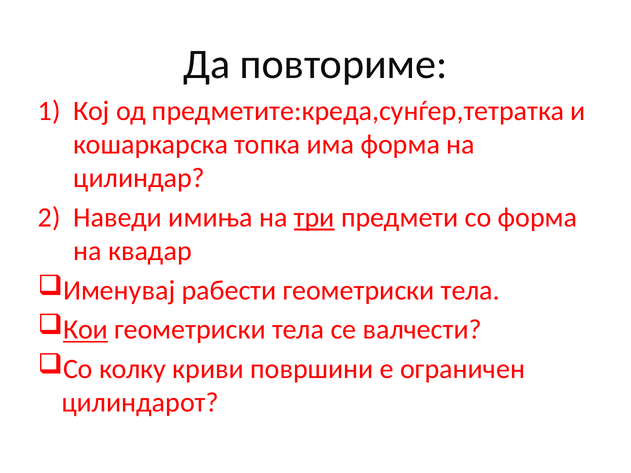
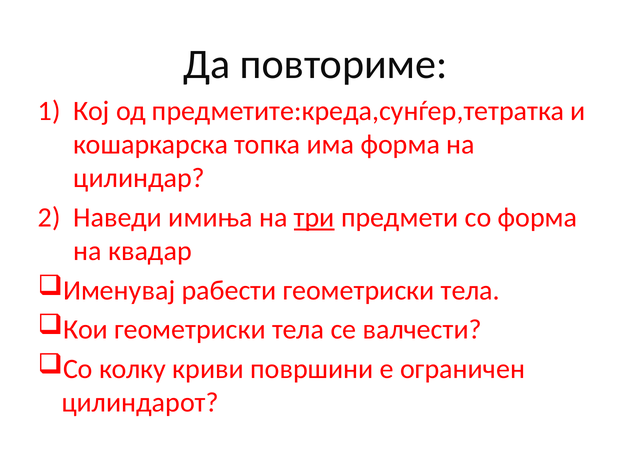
Кои underline: present -> none
